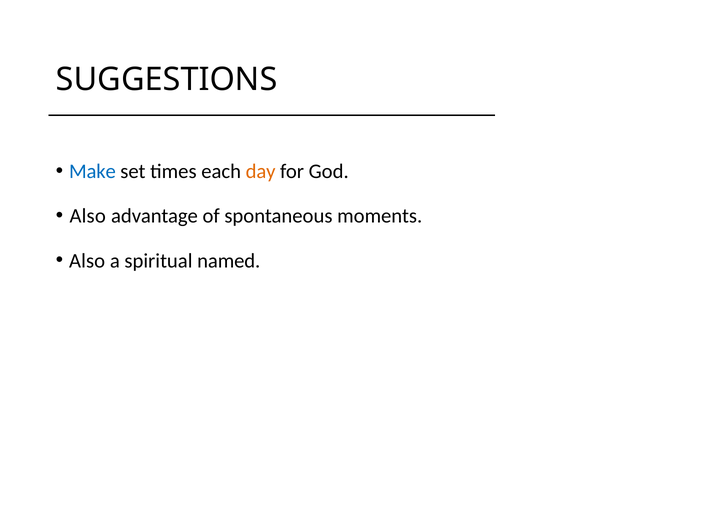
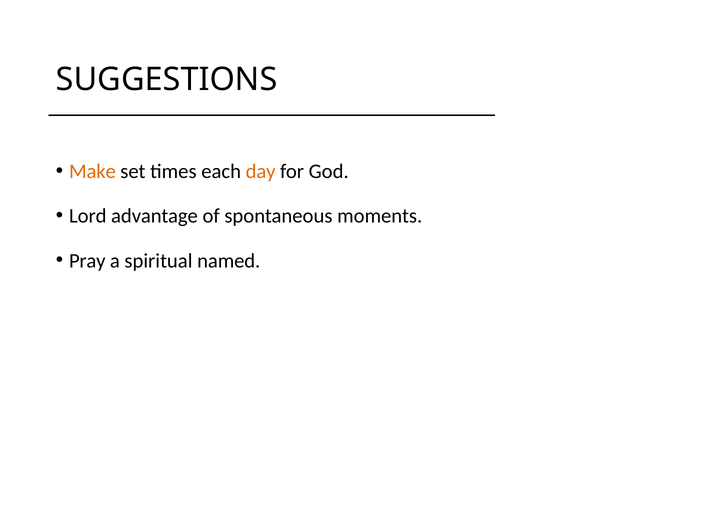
Make colour: blue -> orange
Also at (88, 216): Also -> Lord
Also at (87, 261): Also -> Pray
